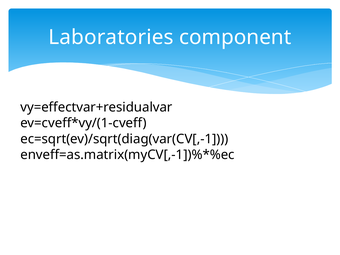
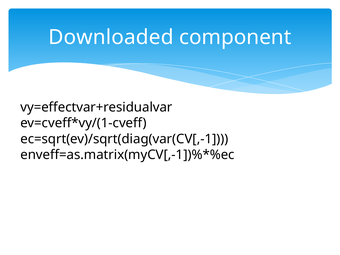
Laboratories: Laboratories -> Downloaded
